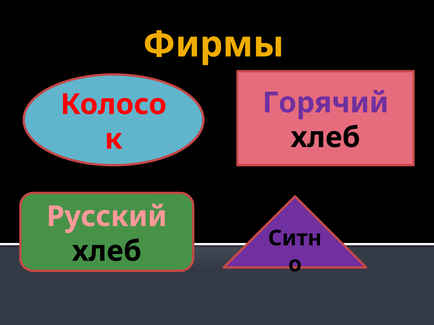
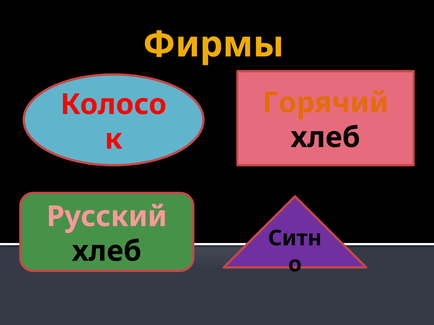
Горячий colour: purple -> orange
